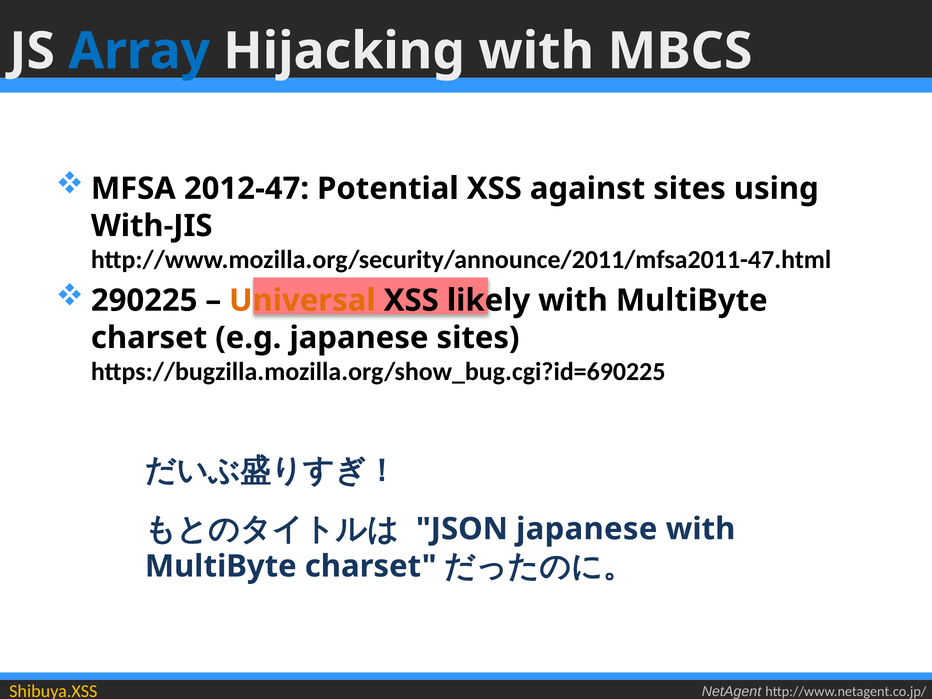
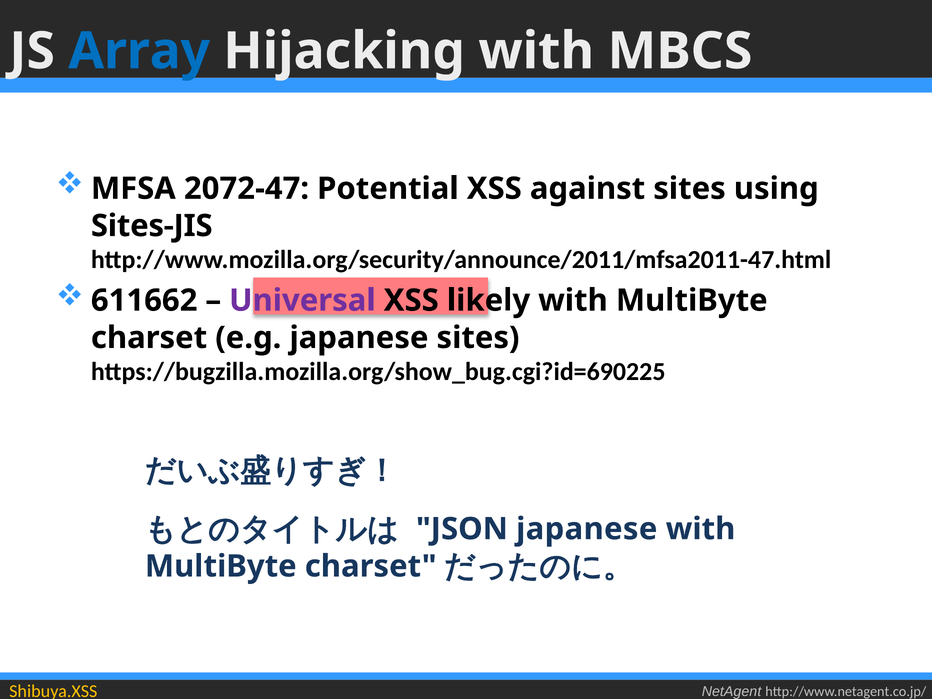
2012-47: 2012-47 -> 2072-47
With-JIS: With-JIS -> Sites-JIS
290225: 290225 -> 611662
Universal colour: orange -> purple
